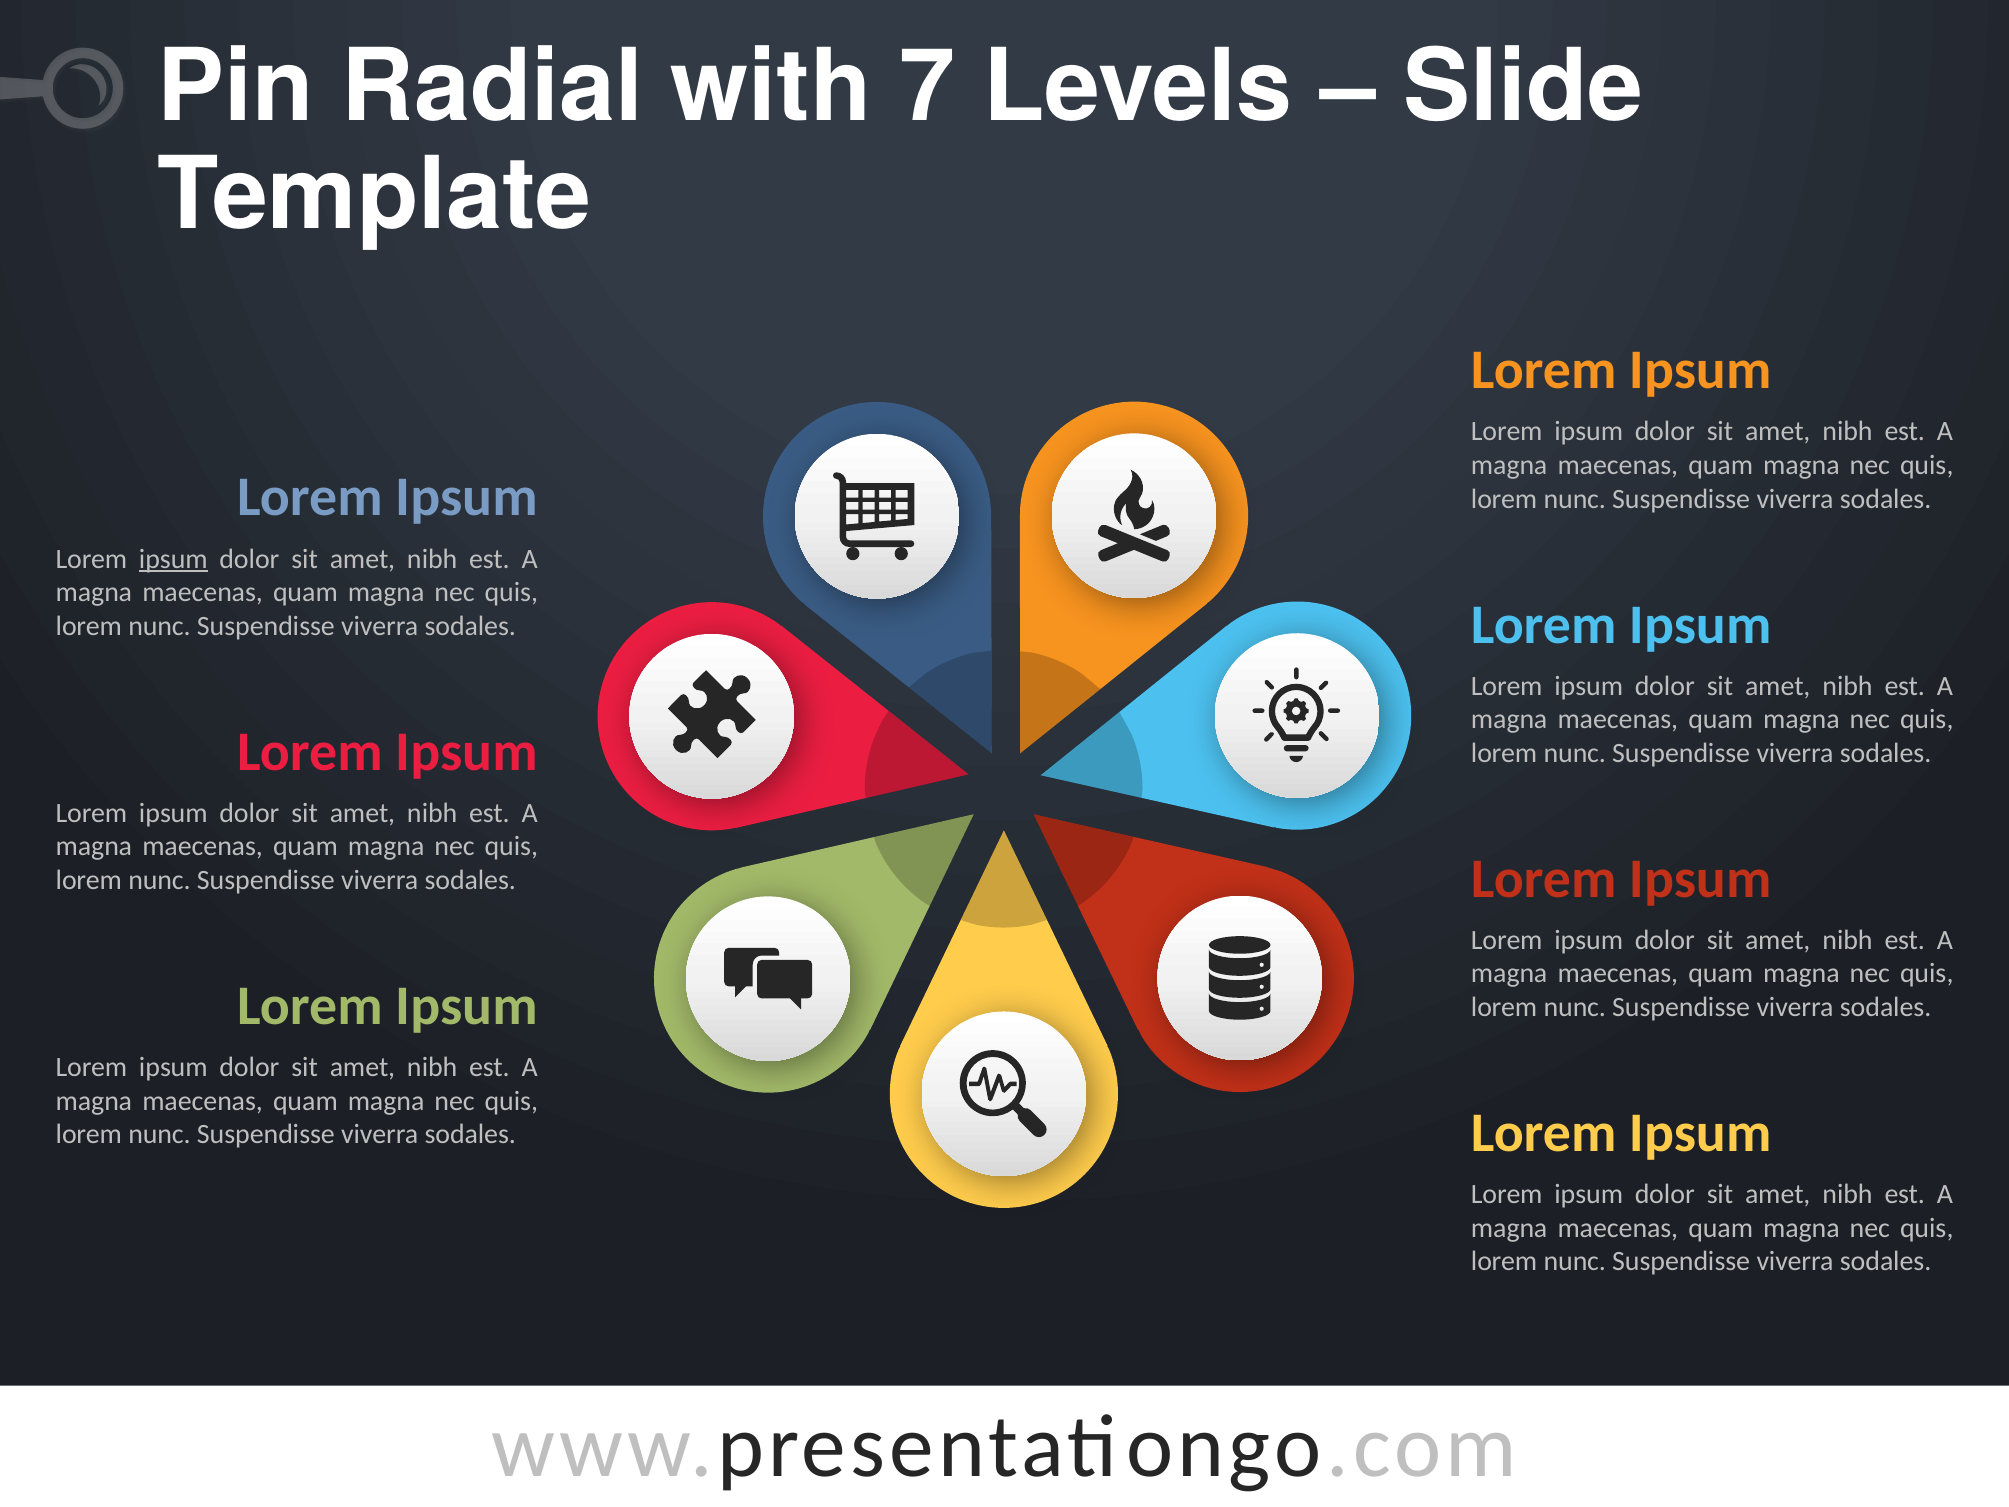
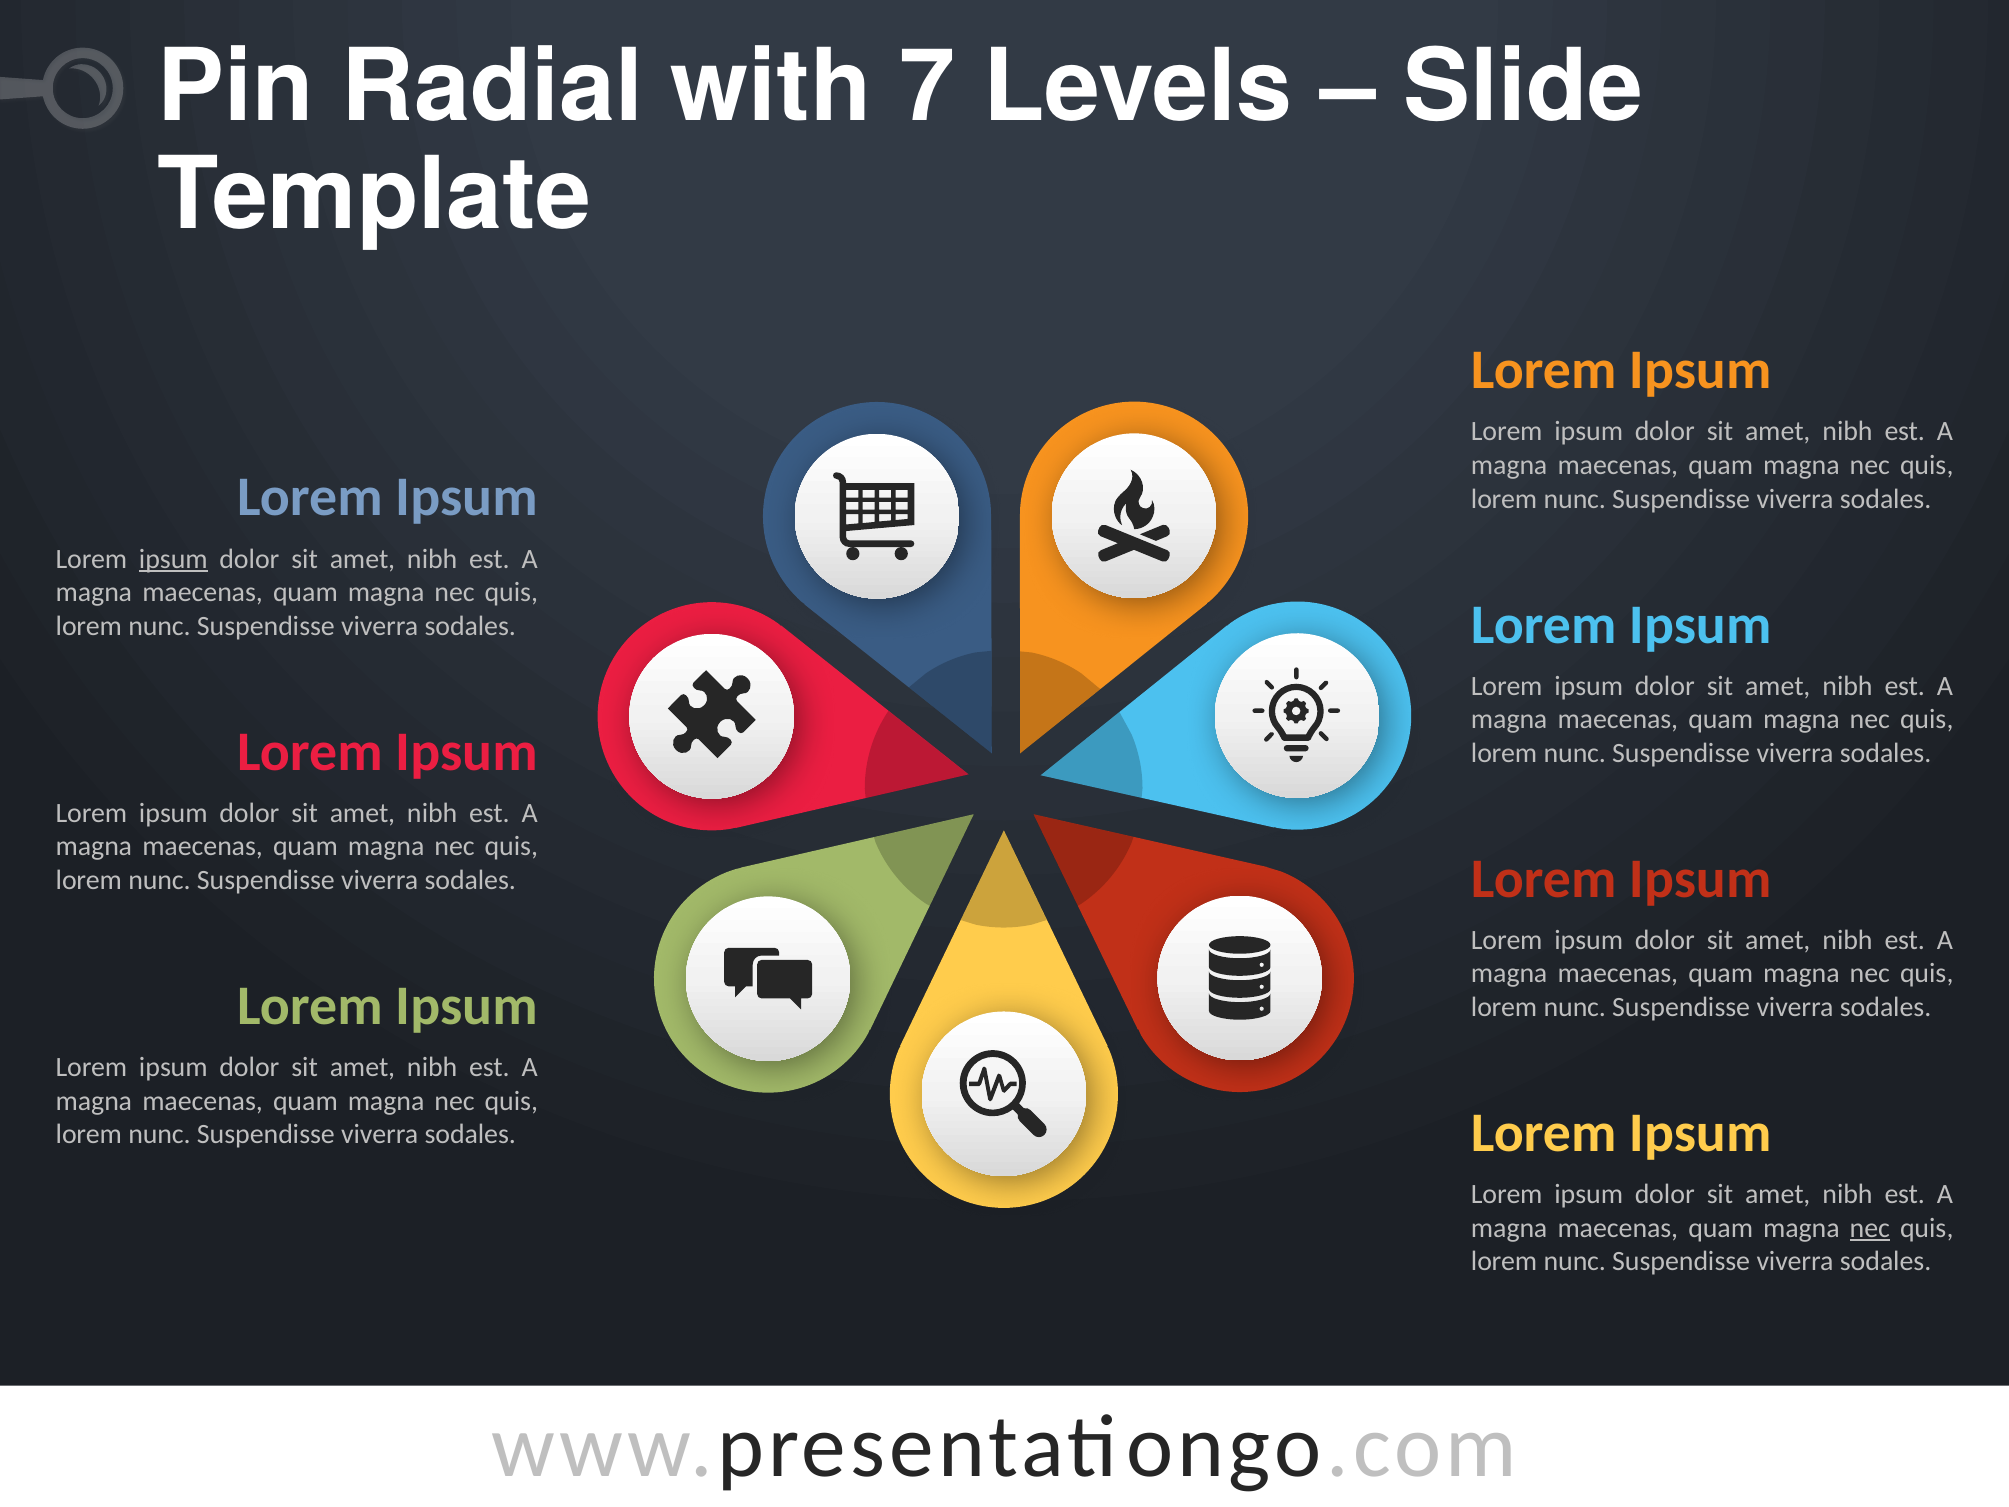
nec at (1870, 1228) underline: none -> present
